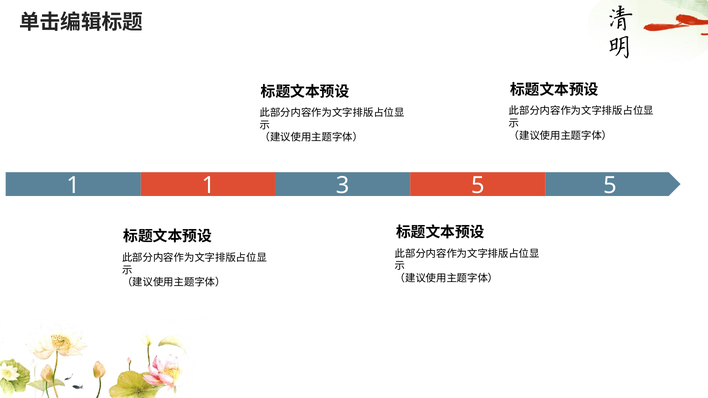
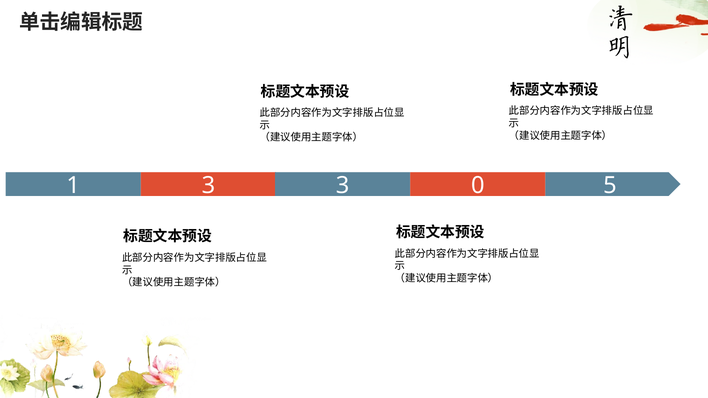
1 1: 1 -> 3
3 5: 5 -> 0
